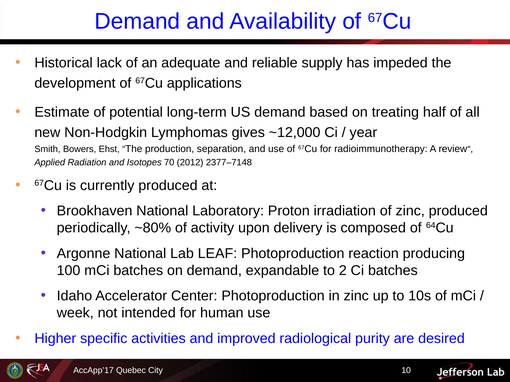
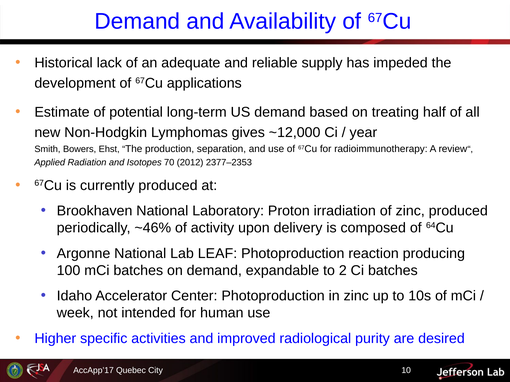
2377–7148: 2377–7148 -> 2377–2353
~80%: ~80% -> ~46%
